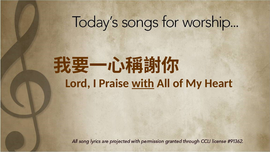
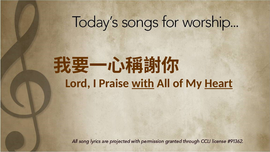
Heart underline: none -> present
